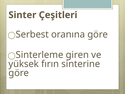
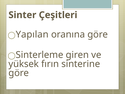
Serbest: Serbest -> Yapılan
